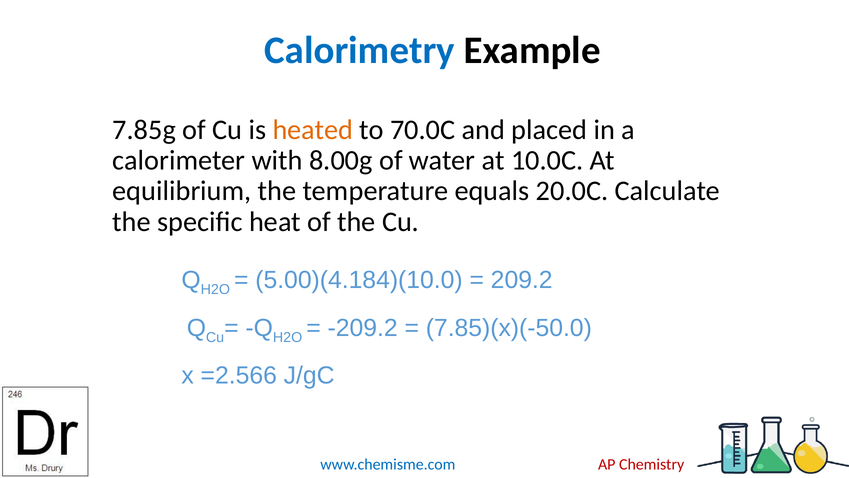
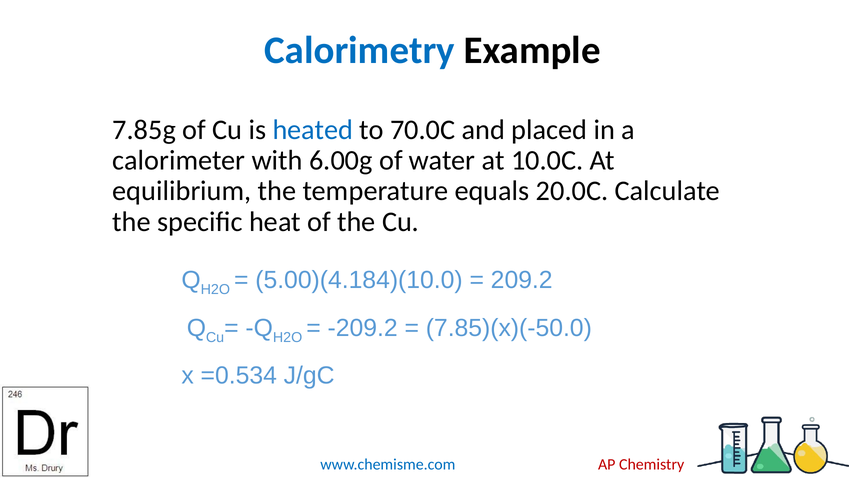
heated colour: orange -> blue
8.00g: 8.00g -> 6.00g
=2.566: =2.566 -> =0.534
